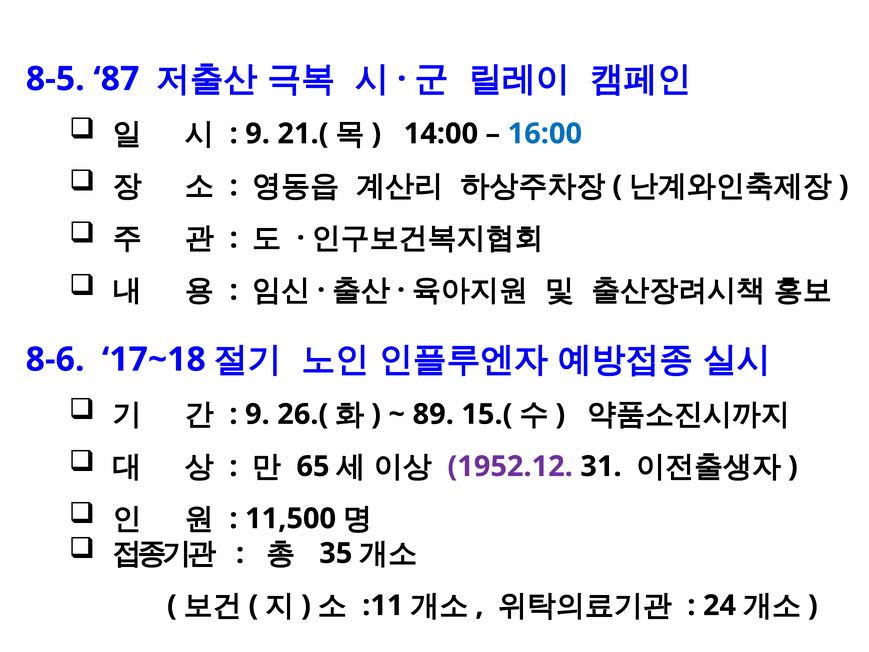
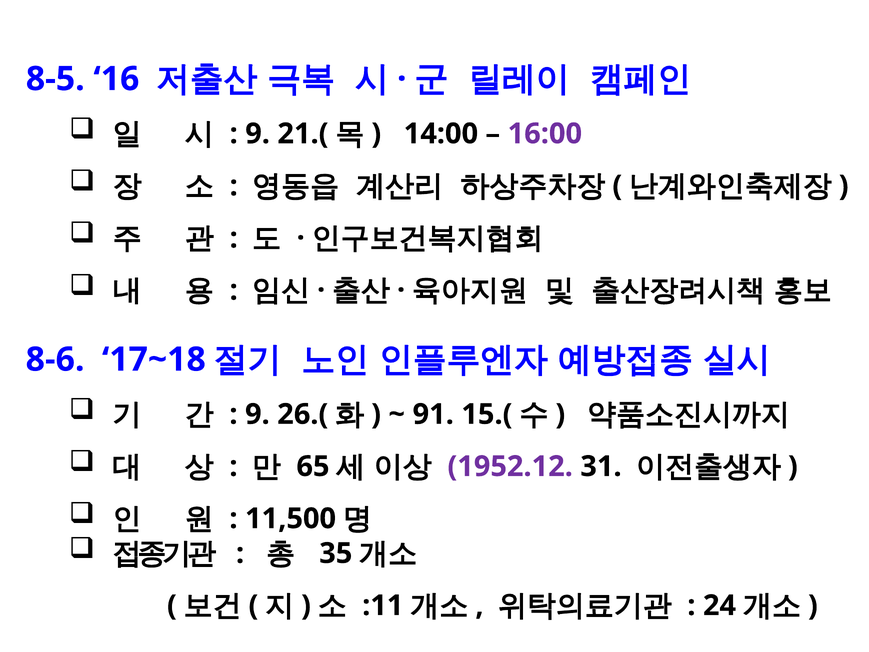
87: 87 -> 16
16:00 colour: blue -> purple
89: 89 -> 91
